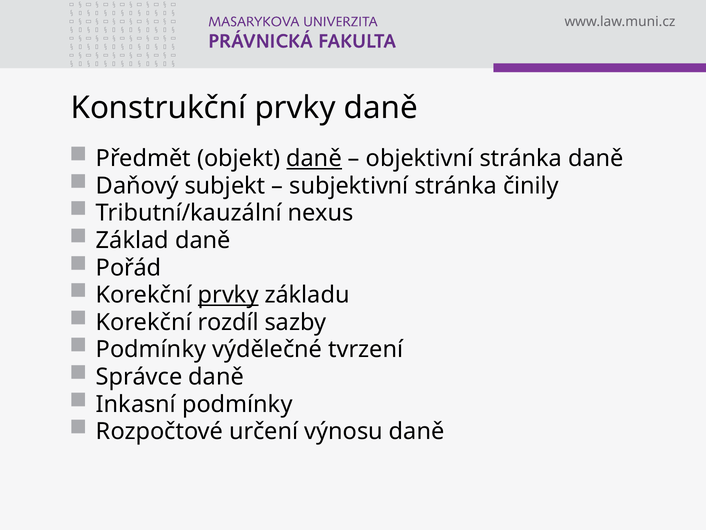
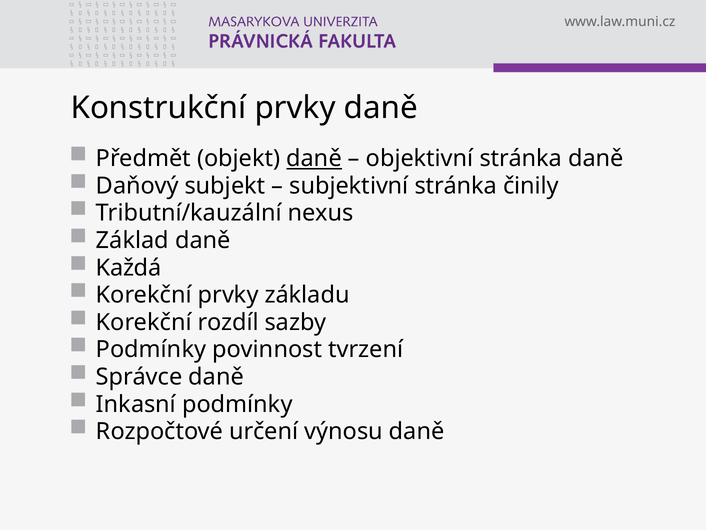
Pořád: Pořád -> Každá
prvky at (228, 295) underline: present -> none
výdělečné: výdělečné -> povinnost
